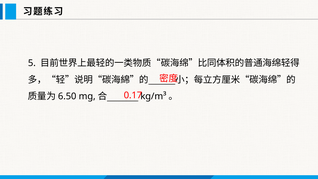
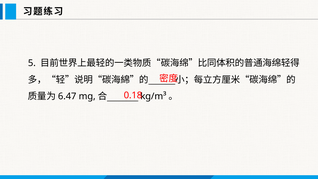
0.17: 0.17 -> 0.18
6.50: 6.50 -> 6.47
